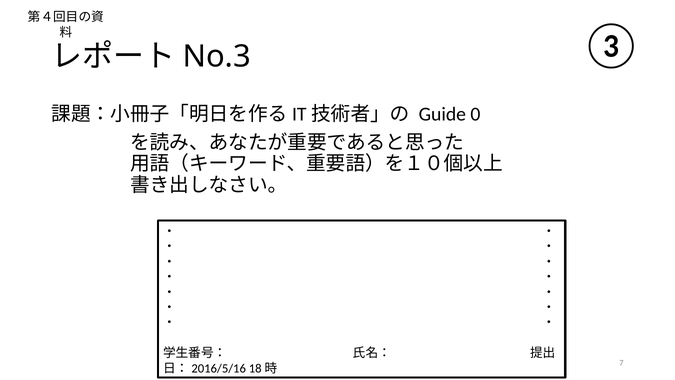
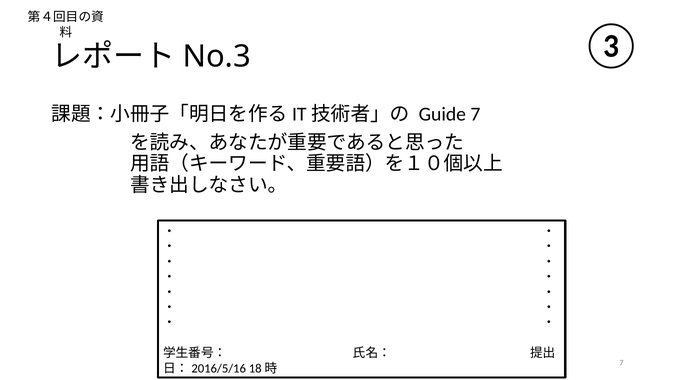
Guide 0: 0 -> 7
